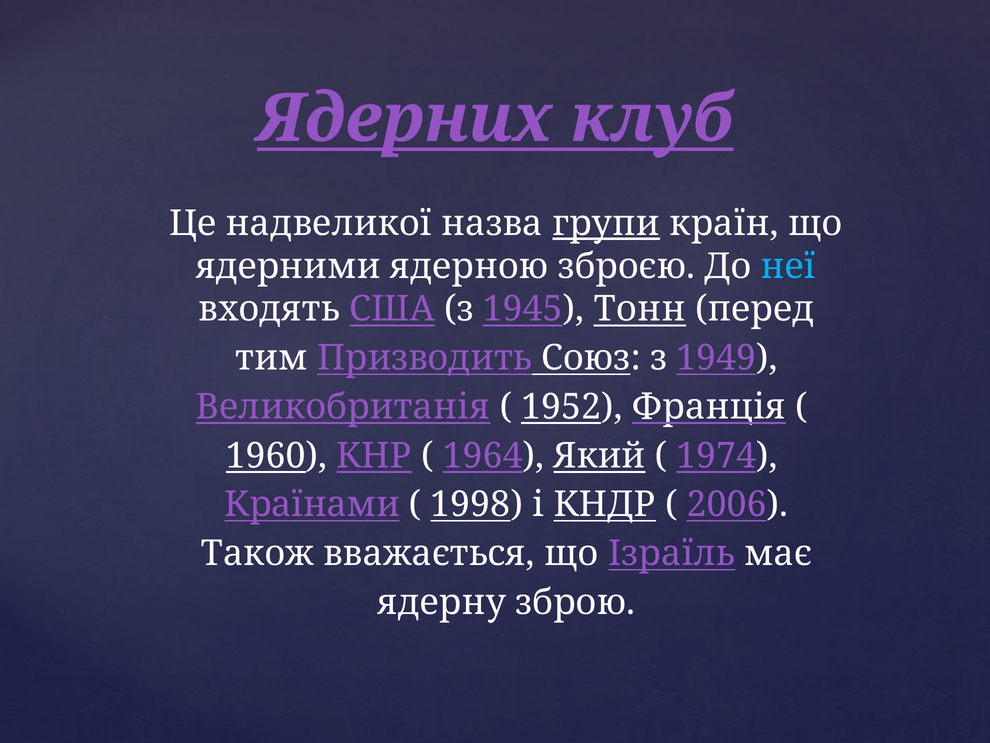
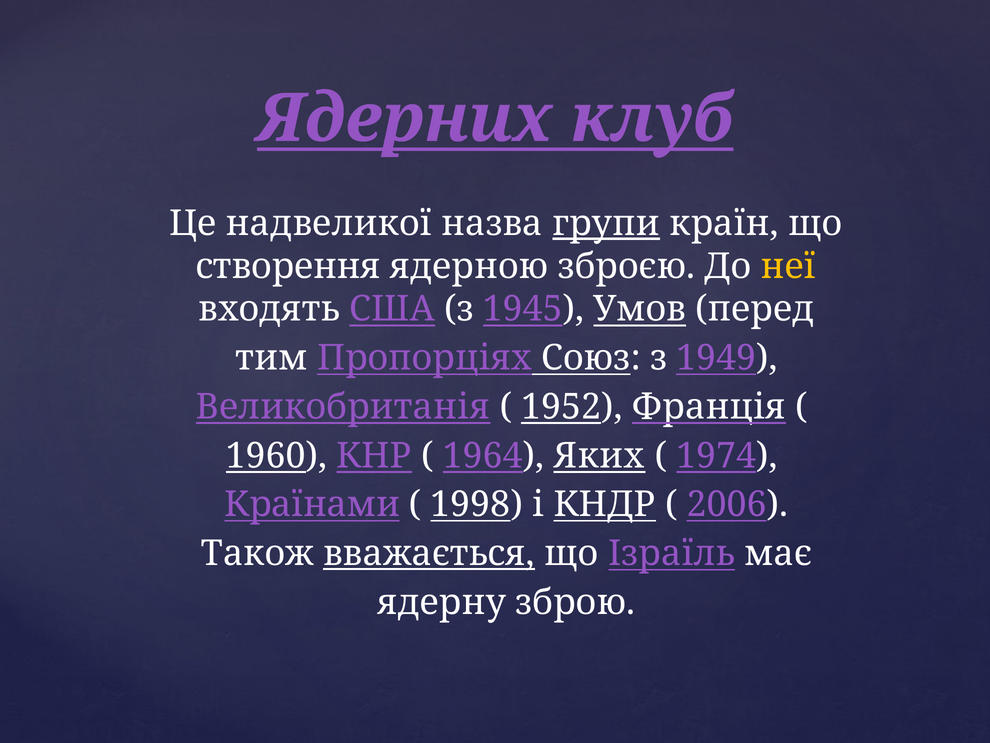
ядерними: ядерними -> створення
неї colour: light blue -> yellow
Тонн: Тонн -> Умов
Призводить: Призводить -> Пропорціях
Який: Який -> Яких
вважається underline: none -> present
